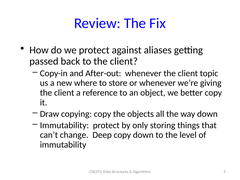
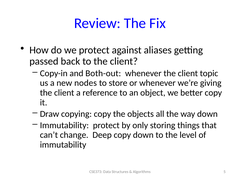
After-out: After-out -> Both-out
where: where -> nodes
